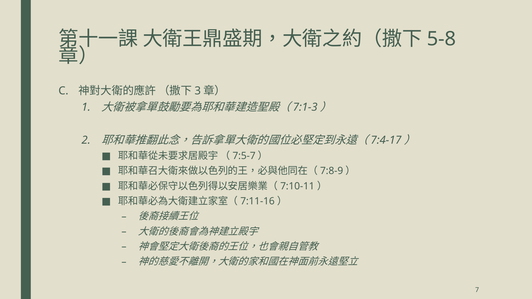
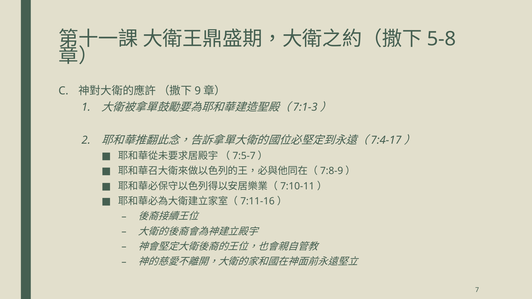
3: 3 -> 9
